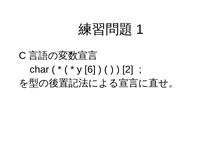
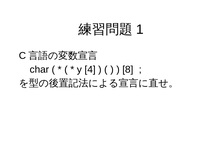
6: 6 -> 4
2: 2 -> 8
